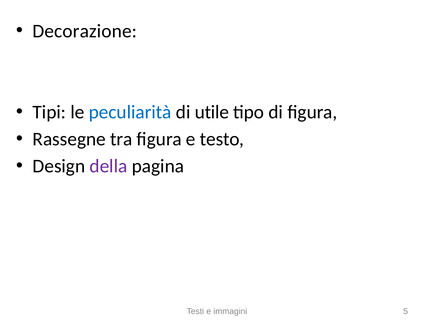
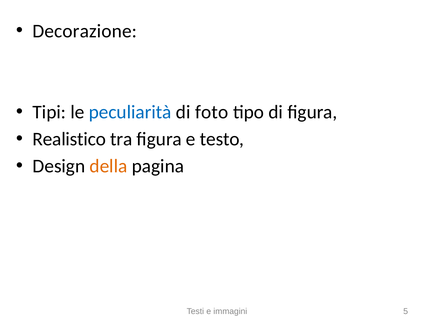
utile: utile -> foto
Rassegne: Rassegne -> Realistico
della colour: purple -> orange
